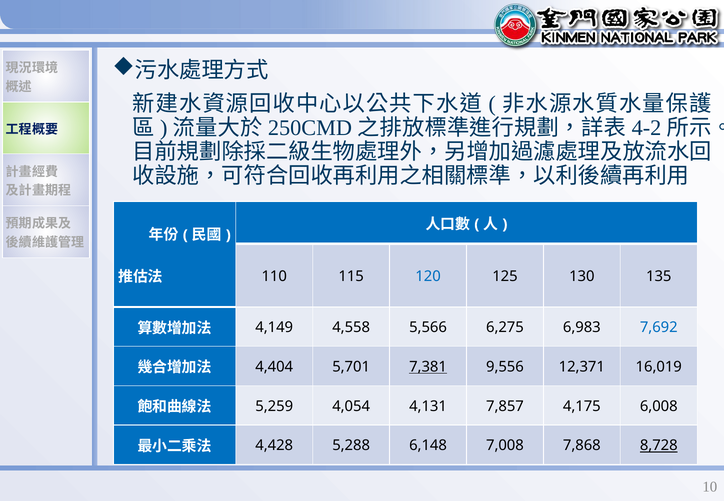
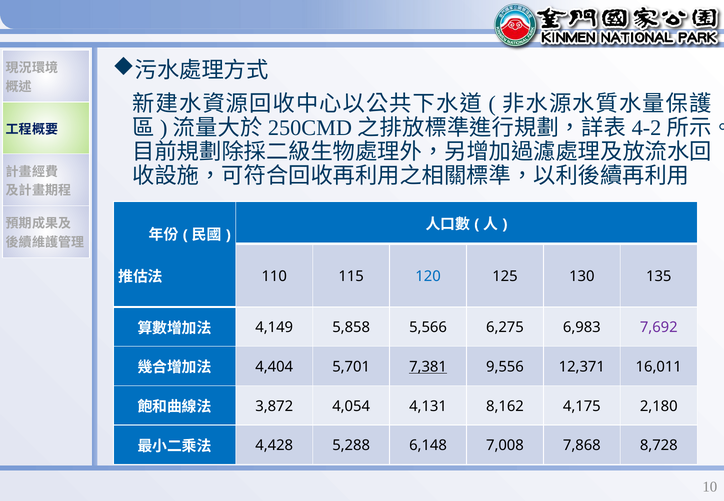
4,558: 4,558 -> 5,858
7,692 colour: blue -> purple
16,019: 16,019 -> 16,011
5,259: 5,259 -> 3,872
7,857: 7,857 -> 8,162
6,008: 6,008 -> 2,180
8,728 underline: present -> none
